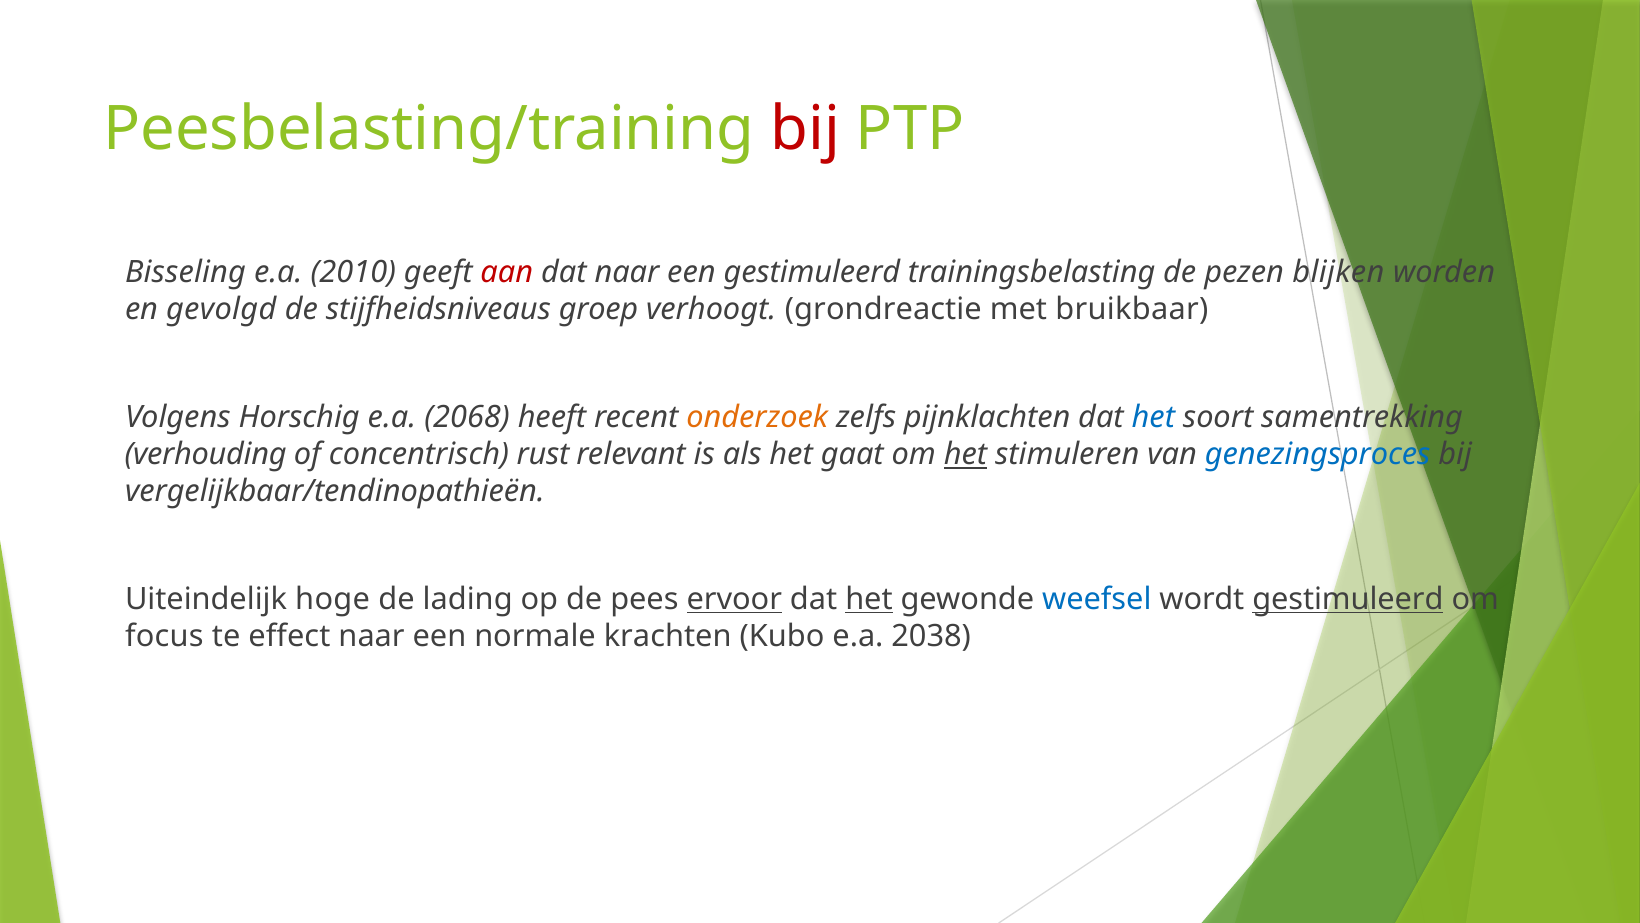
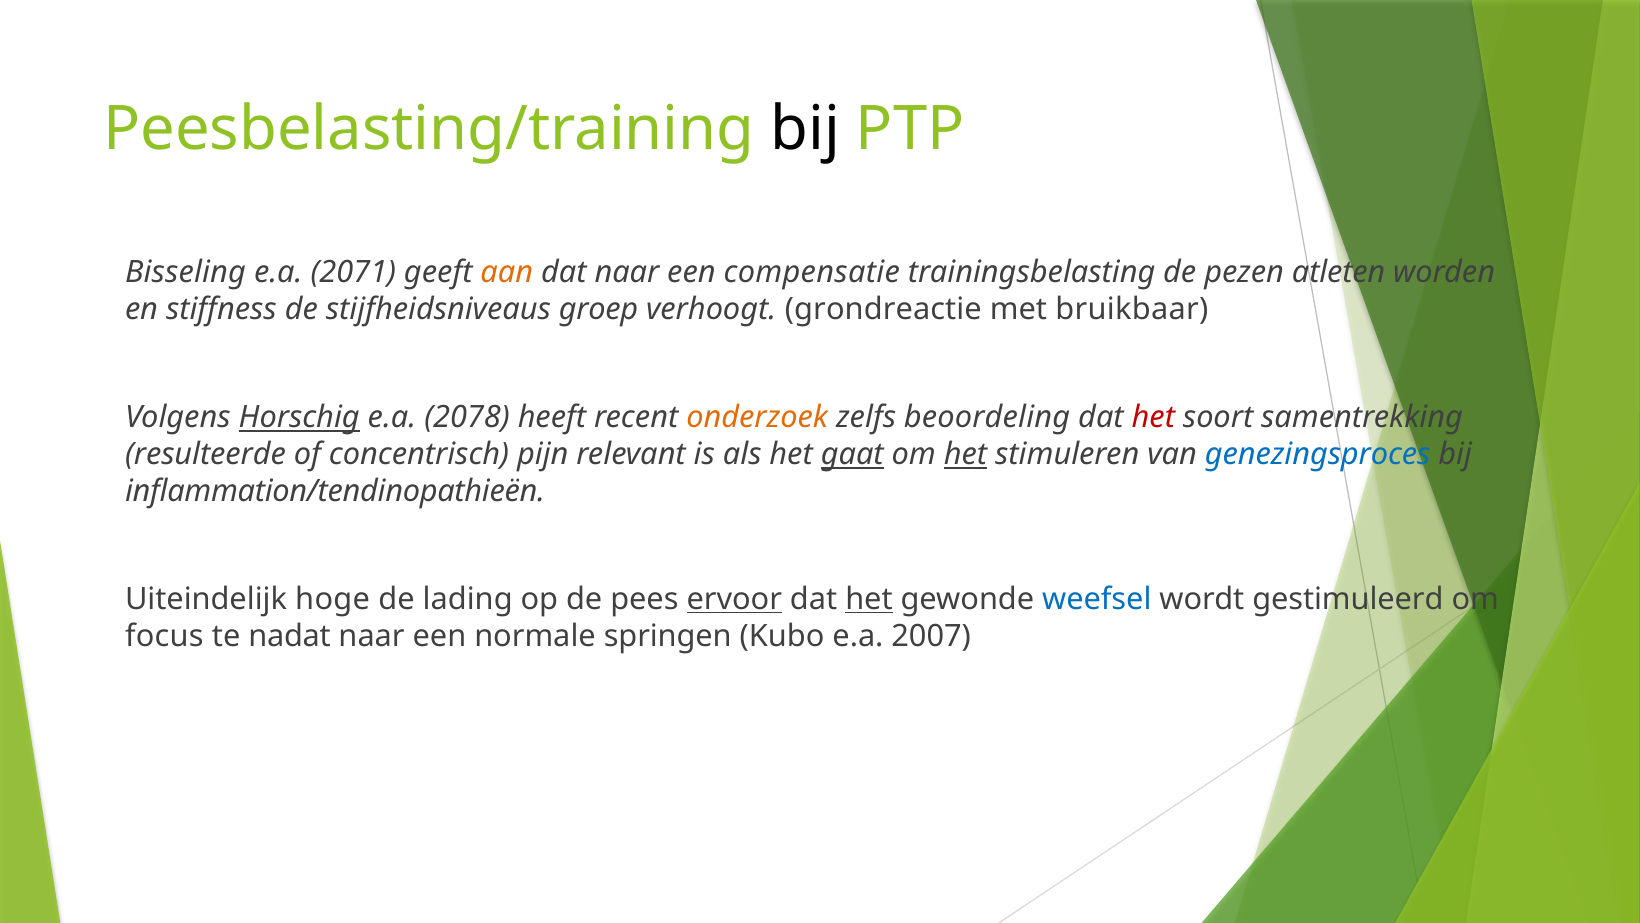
bij at (805, 129) colour: red -> black
2010: 2010 -> 2071
aan colour: red -> orange
een gestimuleerd: gestimuleerd -> compensatie
blijken: blijken -> atleten
gevolgd: gevolgd -> stiffness
Horschig underline: none -> present
2068: 2068 -> 2078
pijnklachten: pijnklachten -> beoordeling
het at (1153, 417) colour: blue -> red
verhouding: verhouding -> resulteerde
rust: rust -> pijn
gaat underline: none -> present
vergelijkbaar/tendinopathieën: vergelijkbaar/tendinopathieën -> inflammation/tendinopathieën
gestimuleerd at (1348, 599) underline: present -> none
effect: effect -> nadat
krachten: krachten -> springen
2038: 2038 -> 2007
